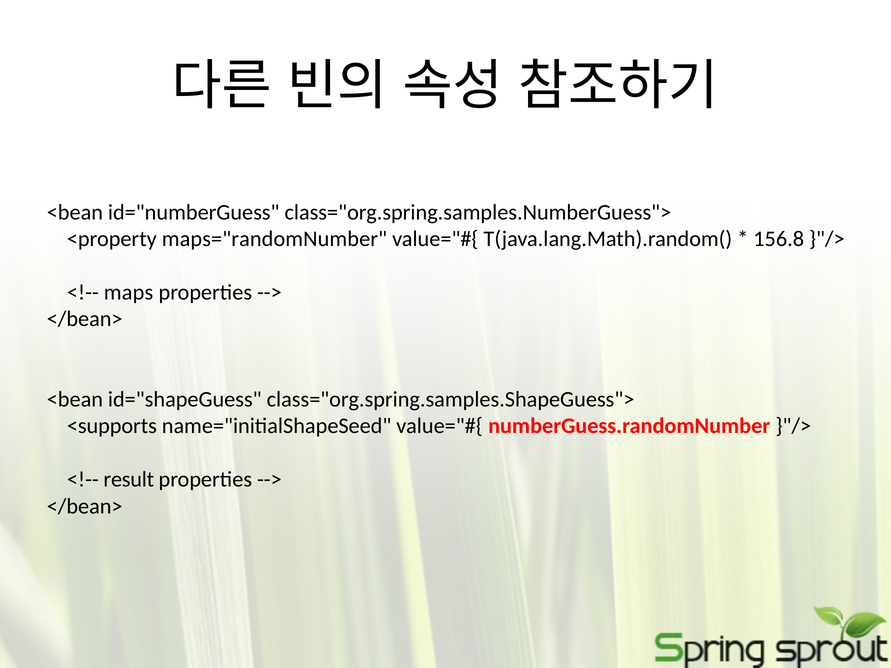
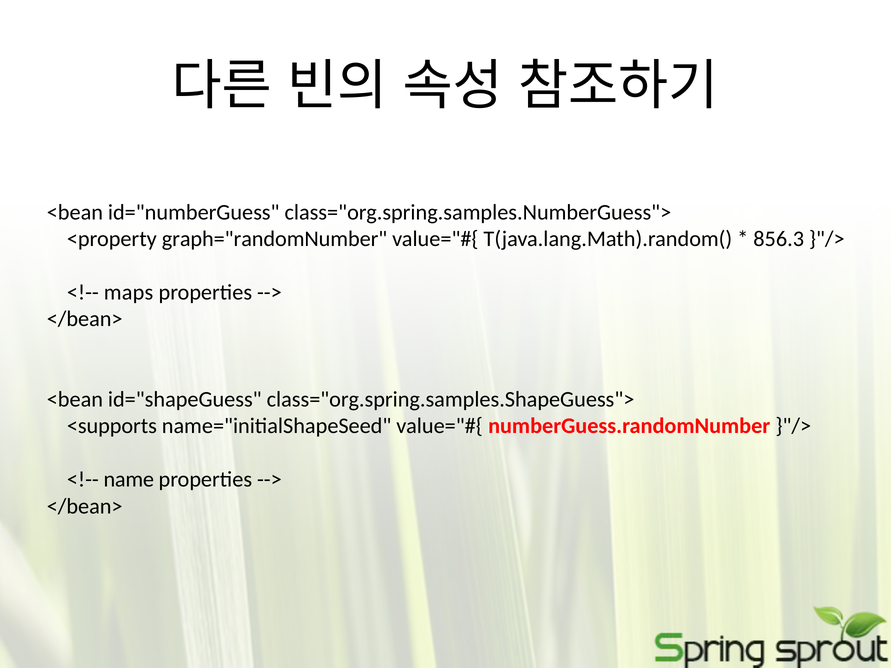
maps="randomNumber: maps="randomNumber -> graph="randomNumber
156.8: 156.8 -> 856.3
result: result -> name
